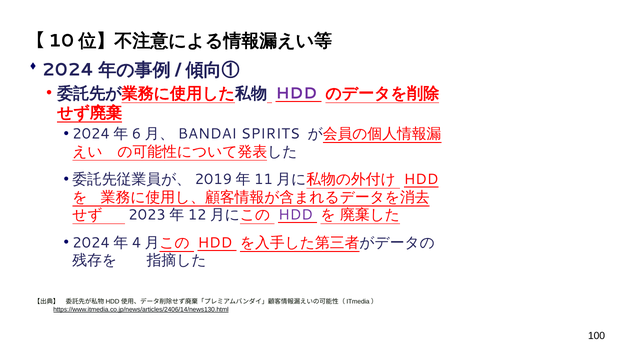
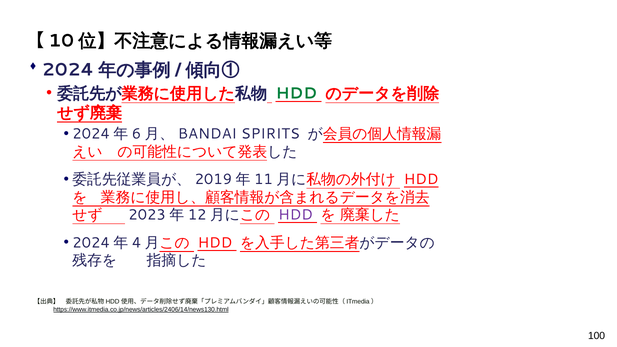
HDD at (296, 93) colour: purple -> green
